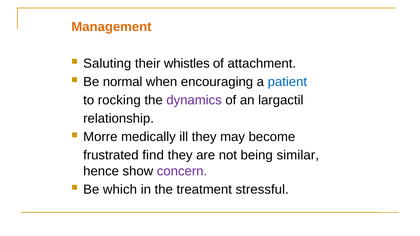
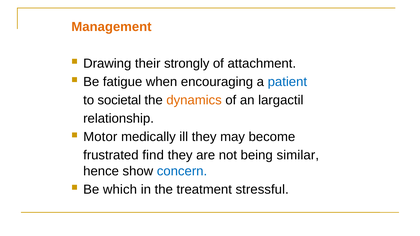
Saluting: Saluting -> Drawing
whistles: whistles -> strongly
normal: normal -> fatigue
rocking: rocking -> societal
dynamics colour: purple -> orange
Morre: Morre -> Motor
concern colour: purple -> blue
